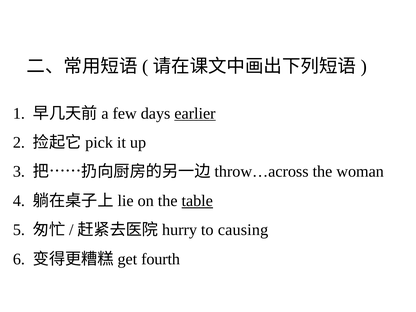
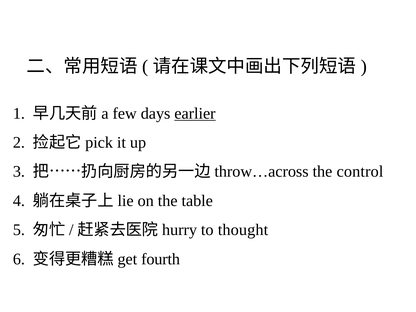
woman: woman -> control
table underline: present -> none
causing: causing -> thought
